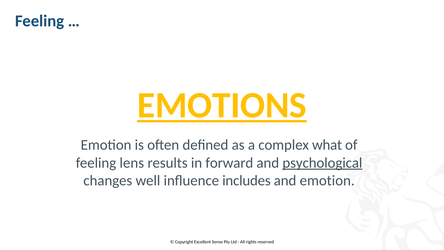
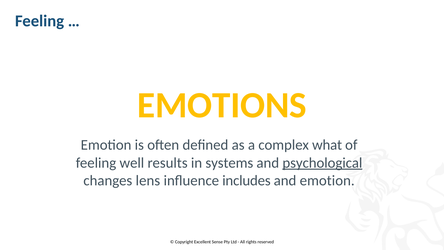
EMOTIONS underline: present -> none
lens: lens -> well
forward: forward -> systems
well: well -> lens
